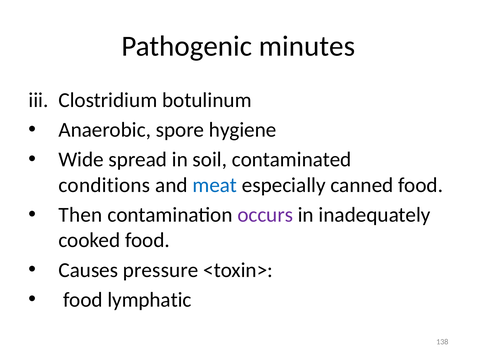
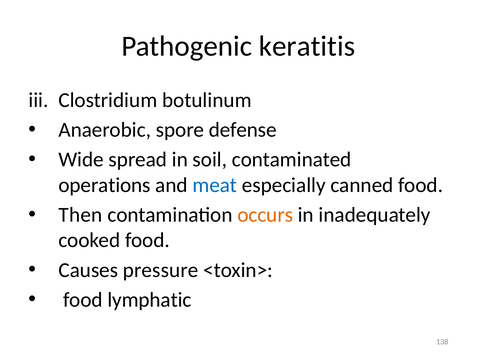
minutes: minutes -> keratitis
hygiene: hygiene -> defense
conditions: conditions -> operations
occurs colour: purple -> orange
